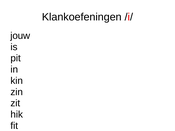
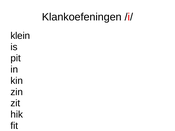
jouw: jouw -> klein
